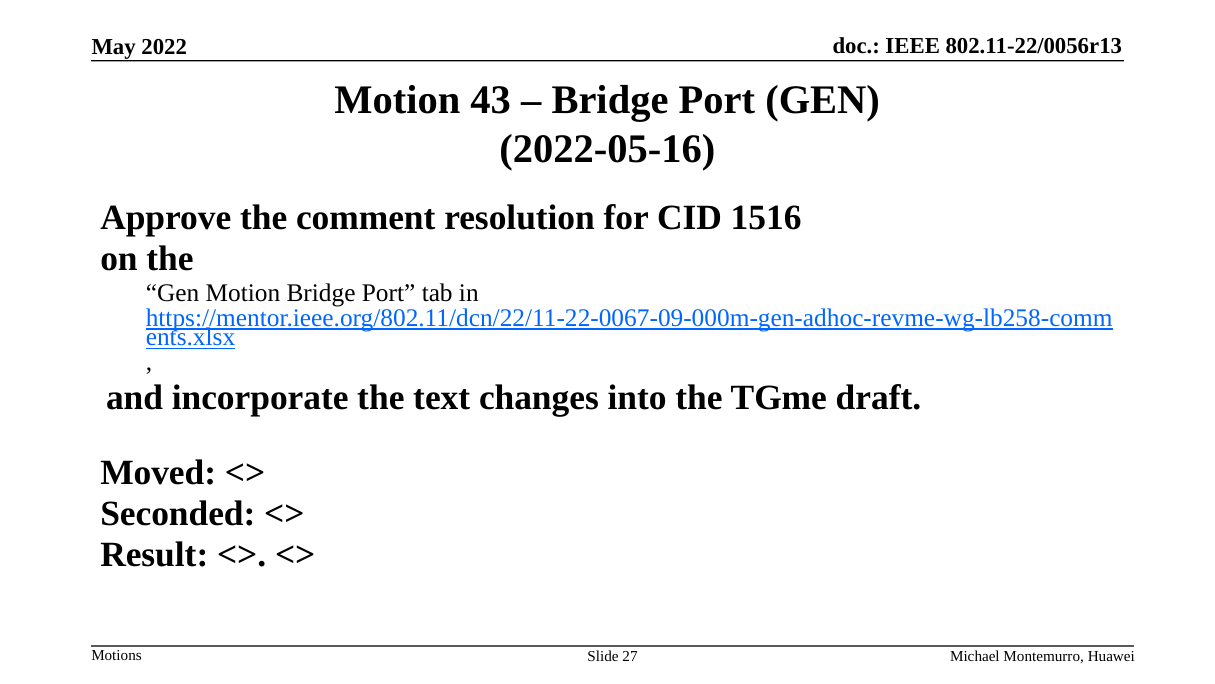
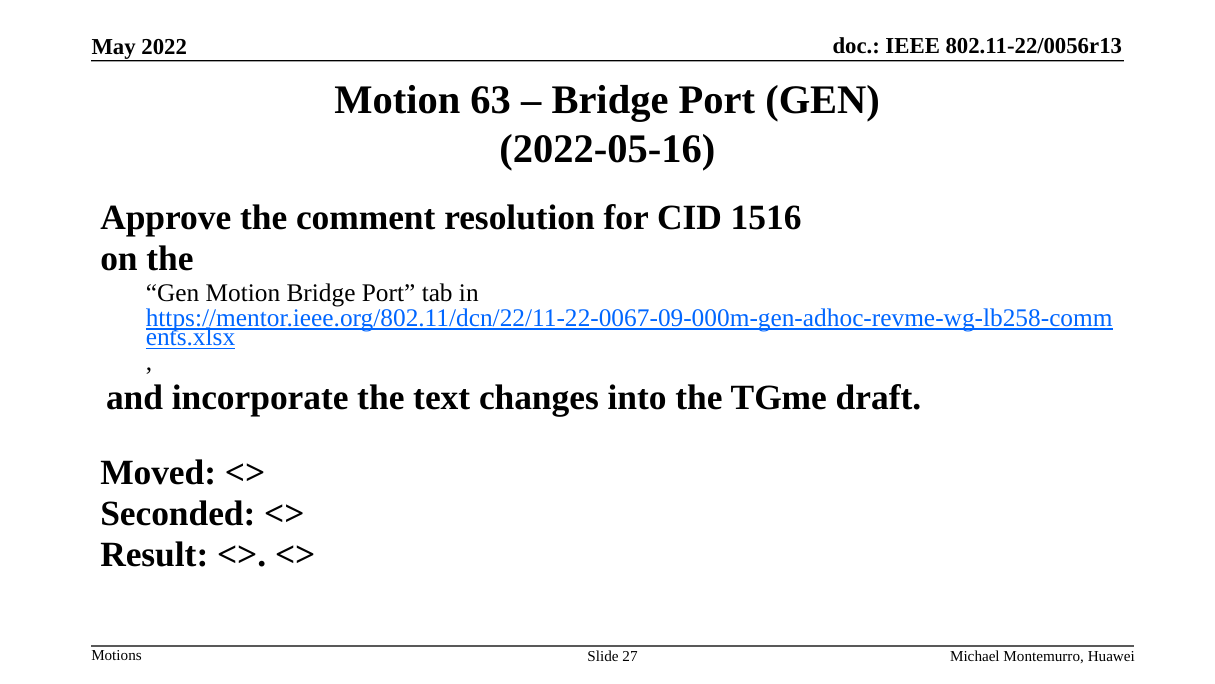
43: 43 -> 63
